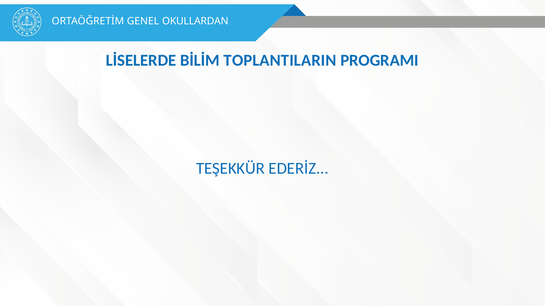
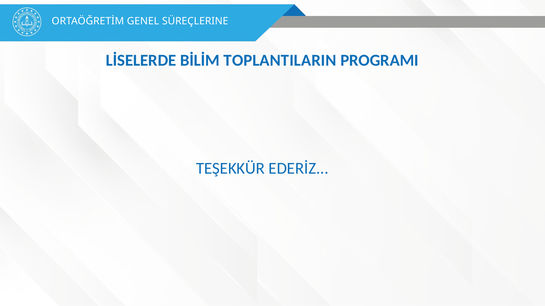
OKULLARDAN: OKULLARDAN -> SÜREÇLERINE
